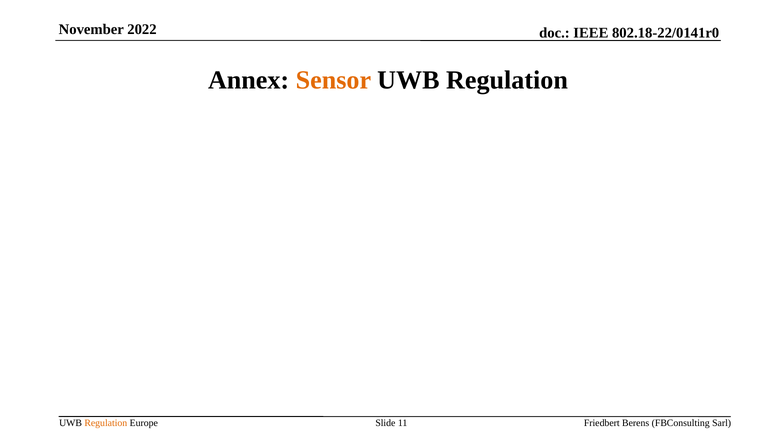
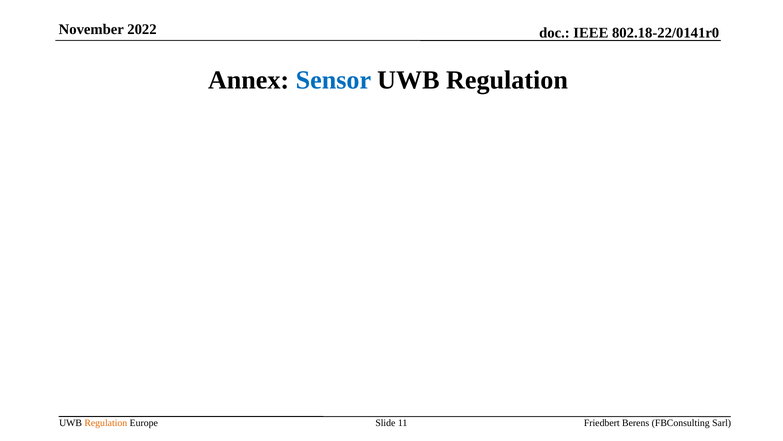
Sensor colour: orange -> blue
